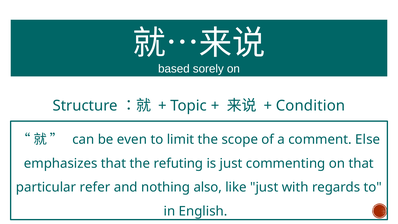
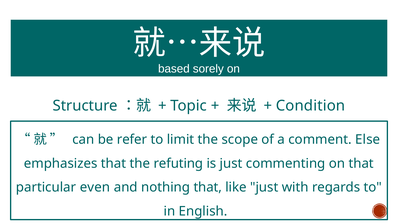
even: even -> refer
refer: refer -> even
nothing also: also -> that
